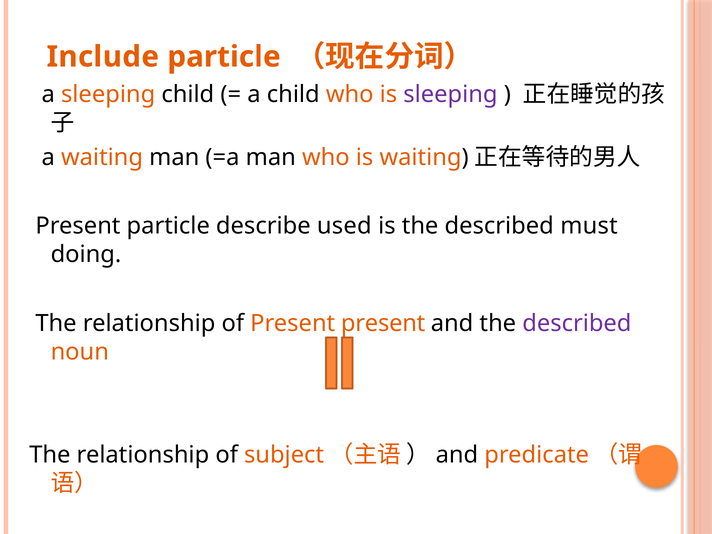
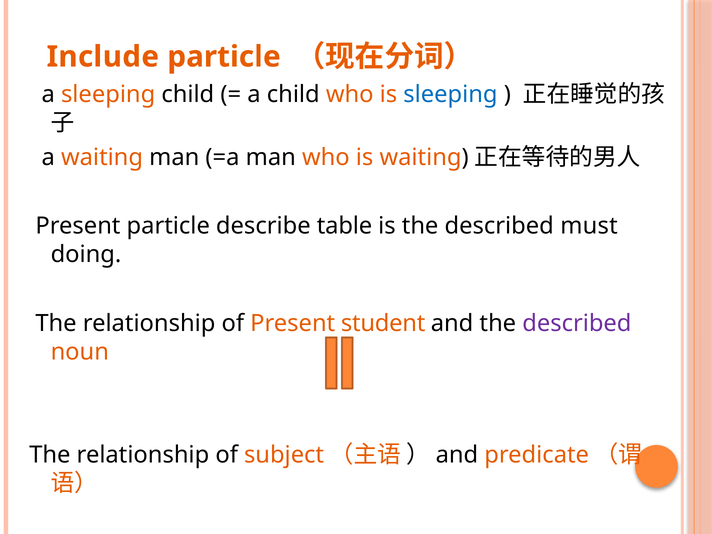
sleeping at (450, 94) colour: purple -> blue
used: used -> table
Present present: present -> student
